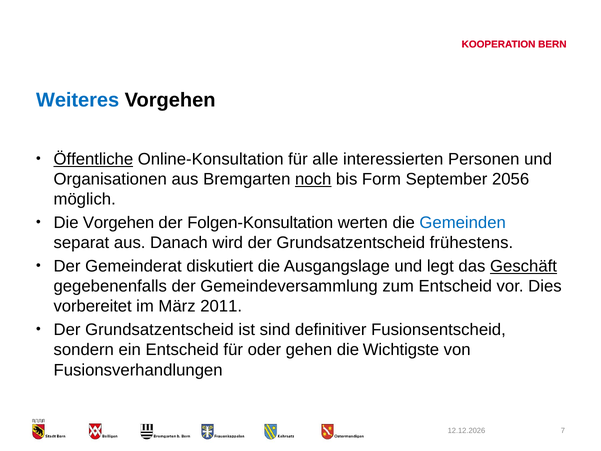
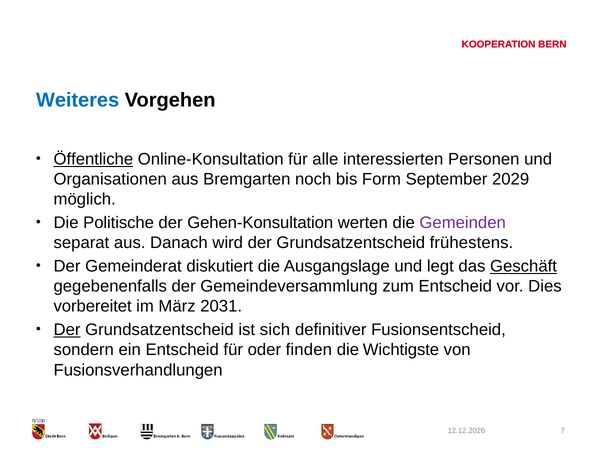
noch underline: present -> none
2056: 2056 -> 2029
Die Vorgehen: Vorgehen -> Politische
Folgen-Konsultation: Folgen-Konsultation -> Gehen-Konsultation
Gemeinden colour: blue -> purple
2011: 2011 -> 2031
Der at (67, 330) underline: none -> present
sind: sind -> sich
gehen: gehen -> finden
